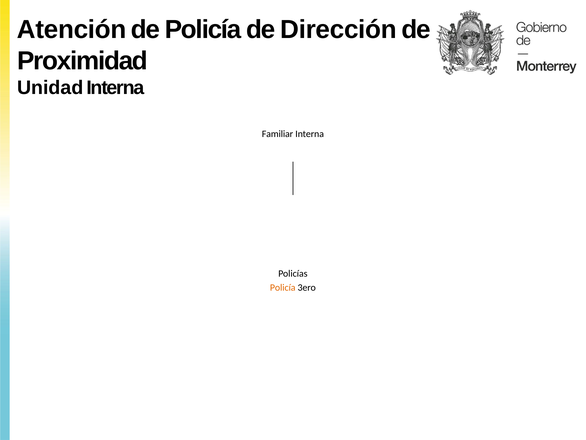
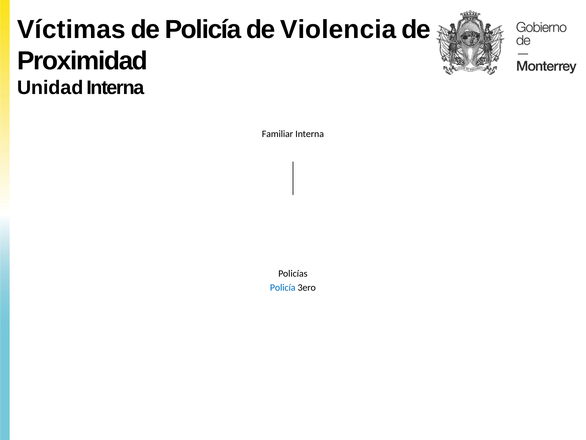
Atención: Atención -> Víctimas
Dirección: Dirección -> Violencia
Policía at (283, 287) colour: orange -> blue
